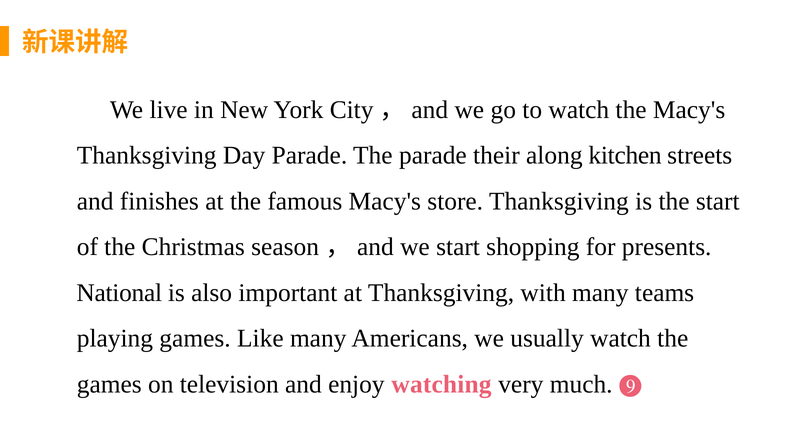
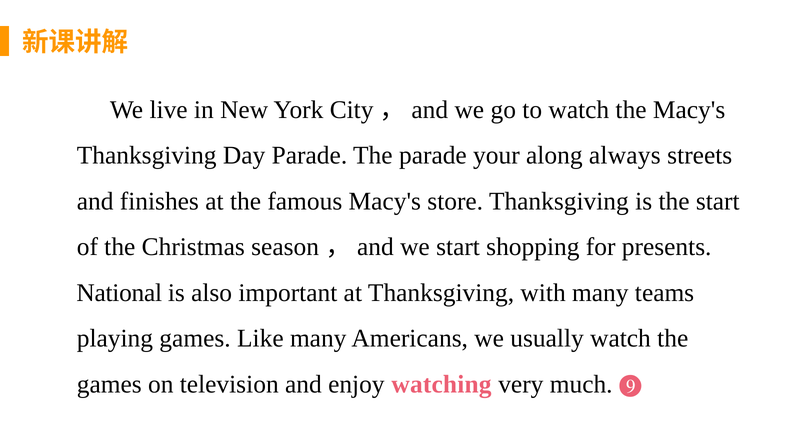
their: their -> your
kitchen: kitchen -> always
